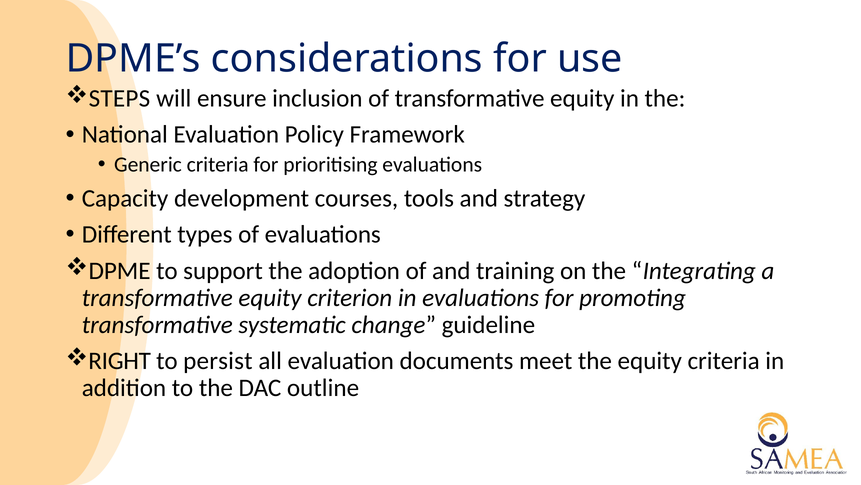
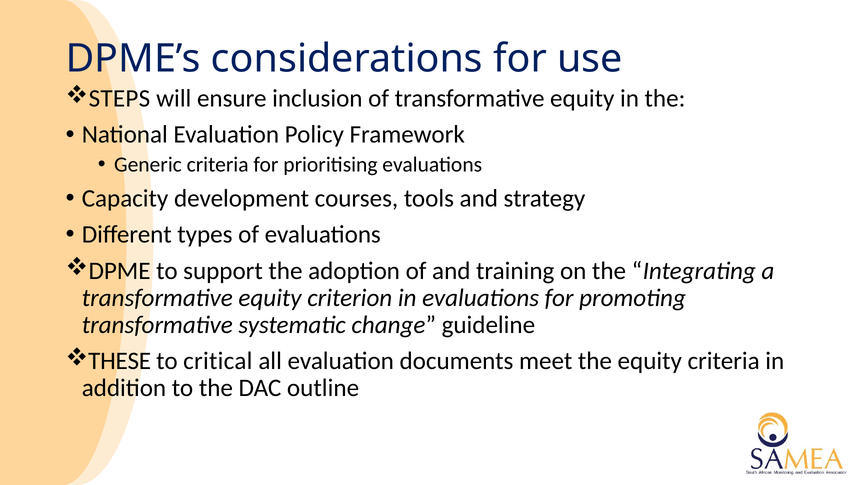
RIGHT: RIGHT -> THESE
persist: persist -> critical
